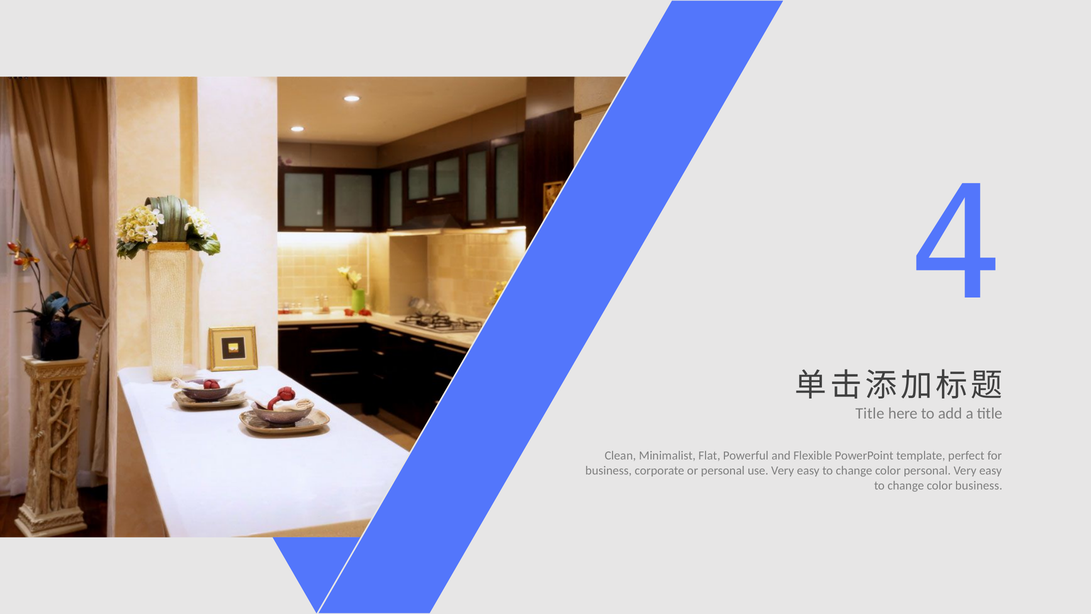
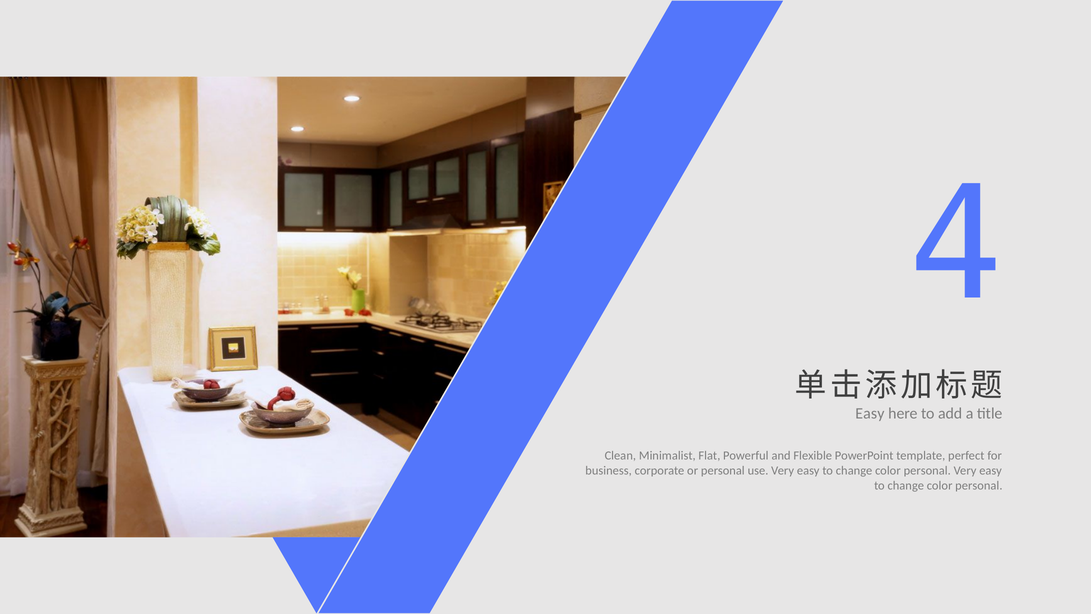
Title at (870, 413): Title -> Easy
business at (979, 486): business -> personal
